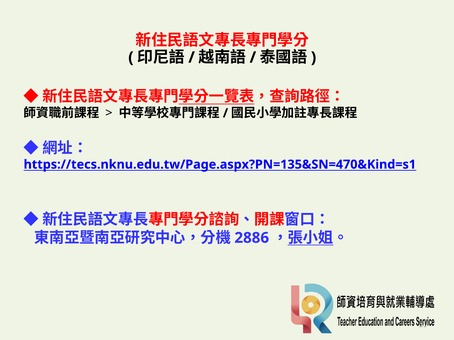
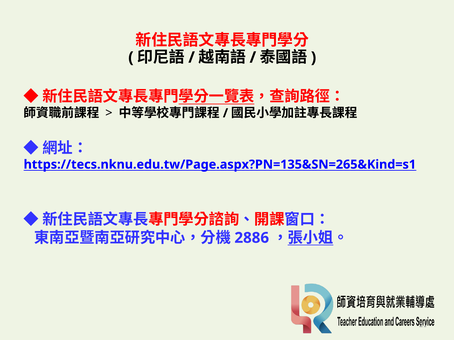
https://tecs.nknu.edu.tw/Page.aspx?PN=135&SN=470&Kind=s1: https://tecs.nknu.edu.tw/Page.aspx?PN=135&SN=470&Kind=s1 -> https://tecs.nknu.edu.tw/Page.aspx?PN=135&SN=265&Kind=s1
